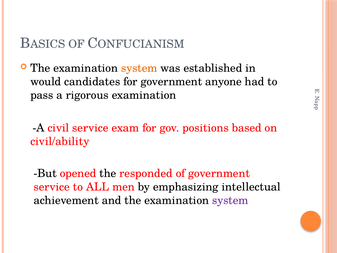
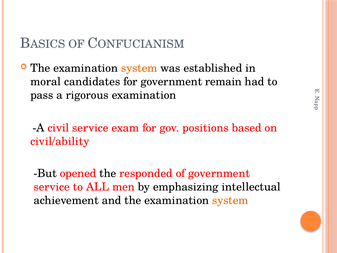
would: would -> moral
anyone: anyone -> remain
system at (230, 200) colour: purple -> orange
